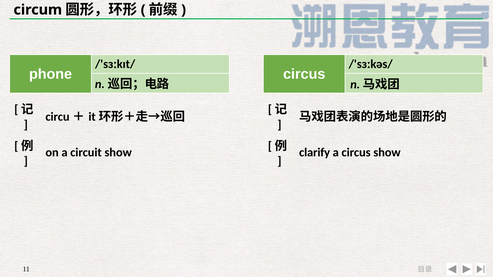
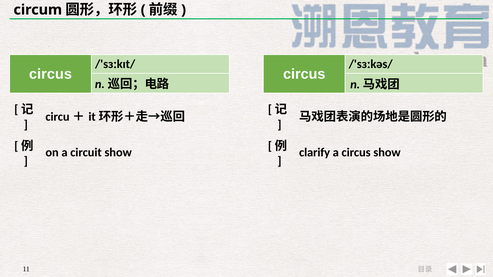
phone at (51, 74): phone -> circus
